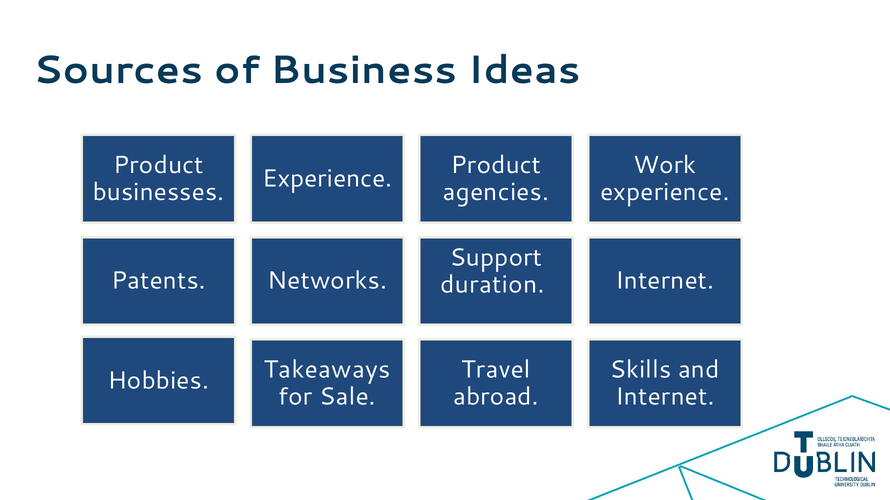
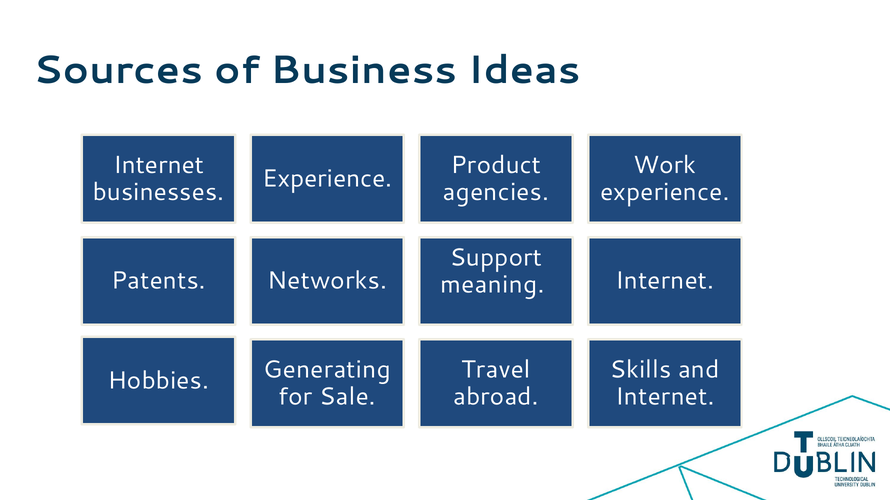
Product at (158, 165): Product -> Internet
duration: duration -> meaning
Takeaways: Takeaways -> Generating
